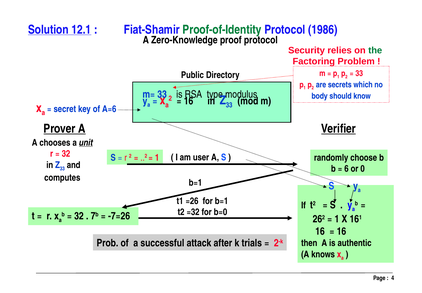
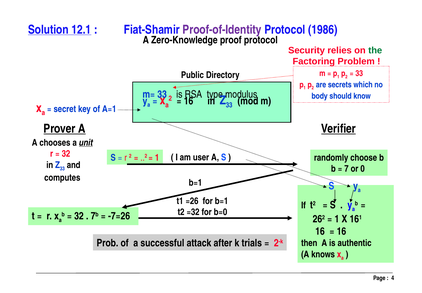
Proof-of-Identity colour: green -> purple
A=6: A=6 -> A=1
6: 6 -> 7
